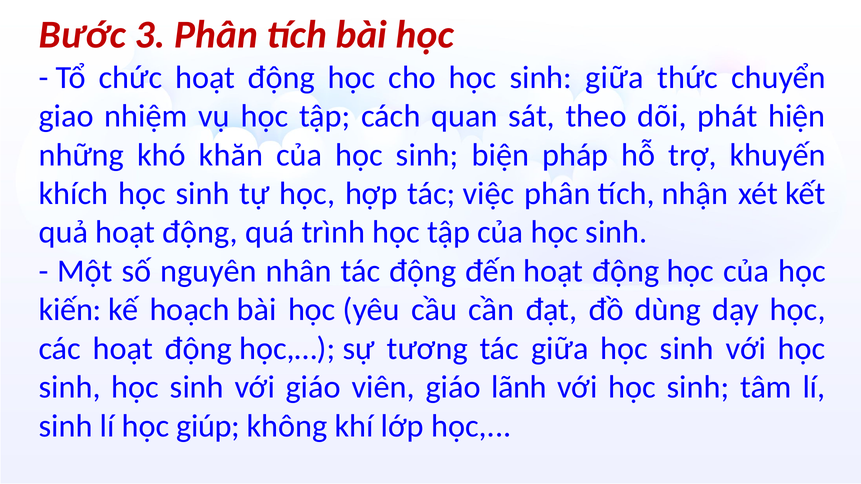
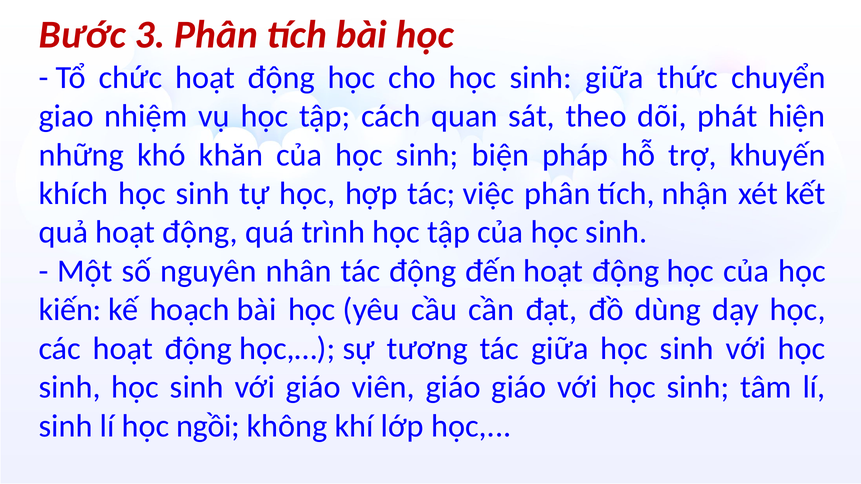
giáo lãnh: lãnh -> giáo
giúp: giúp -> ngồi
